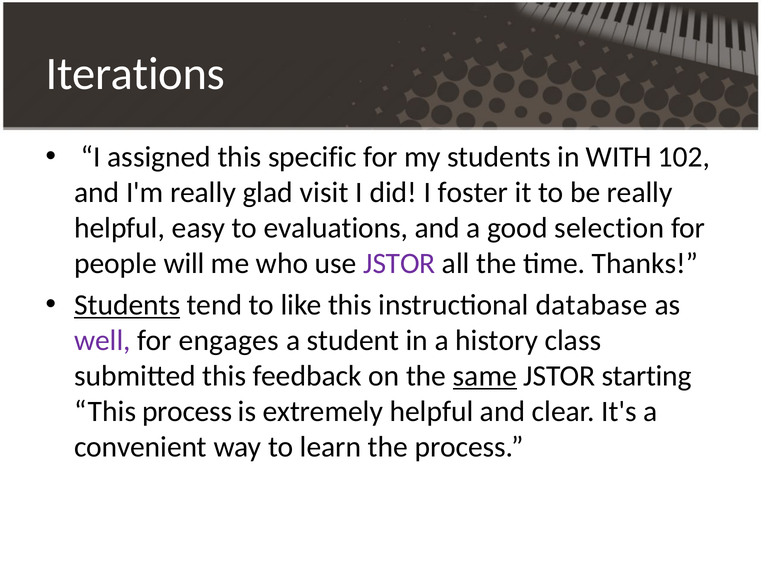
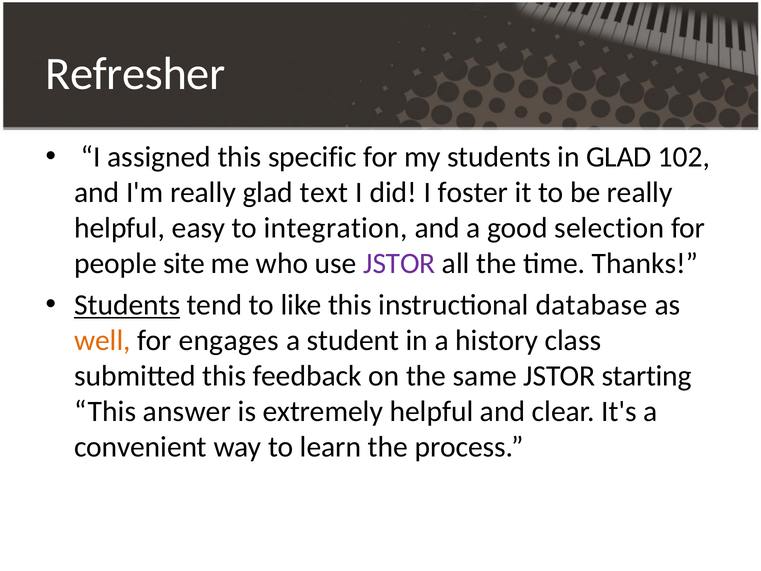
Iterations: Iterations -> Refresher
in WITH: WITH -> GLAD
visit: visit -> text
evaluations: evaluations -> integration
will: will -> site
well colour: purple -> orange
same underline: present -> none
This process: process -> answer
